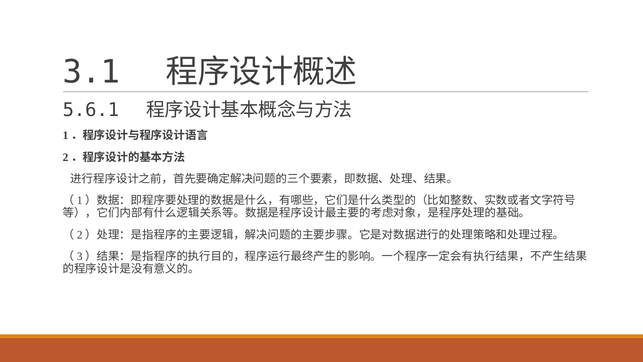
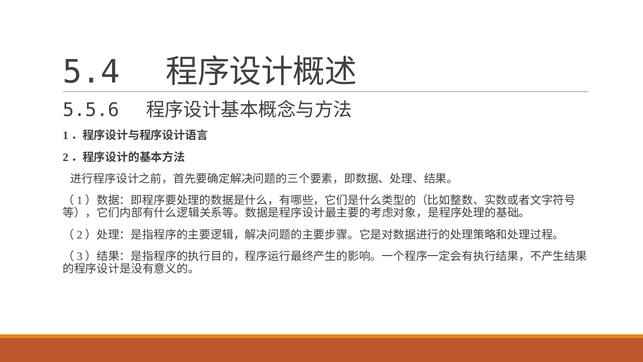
3.1: 3.1 -> 5.4
5.6.1: 5.6.1 -> 5.5.6
